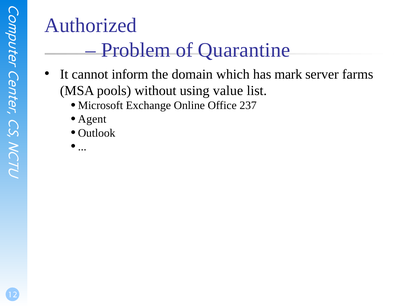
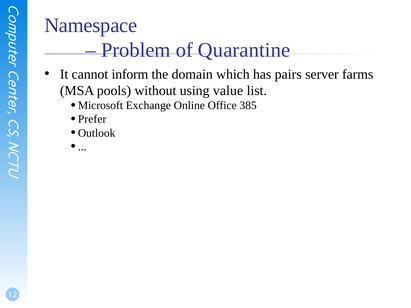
Authorized: Authorized -> Namespace
mark: mark -> pairs
237: 237 -> 385
Agent: Agent -> Prefer
